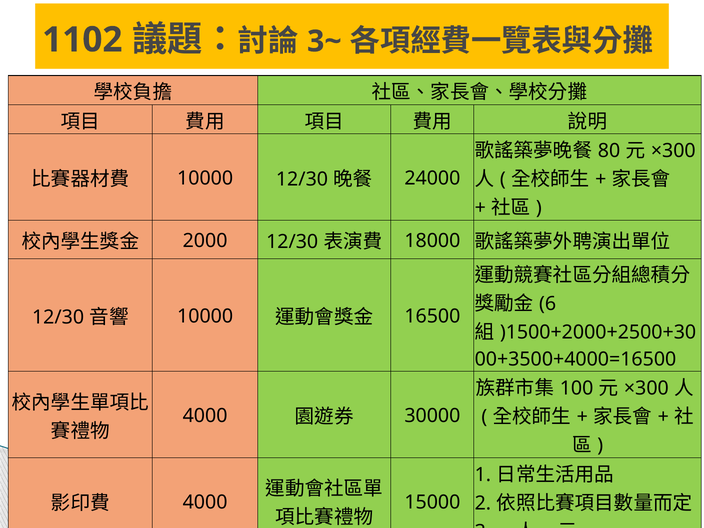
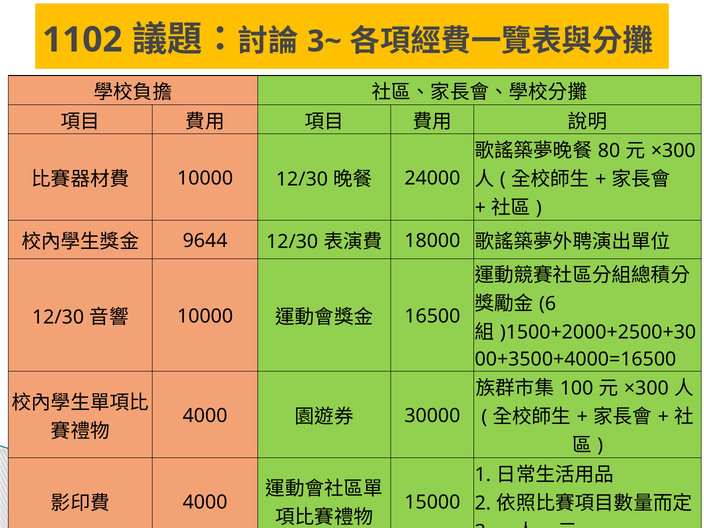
2000: 2000 -> 9644
